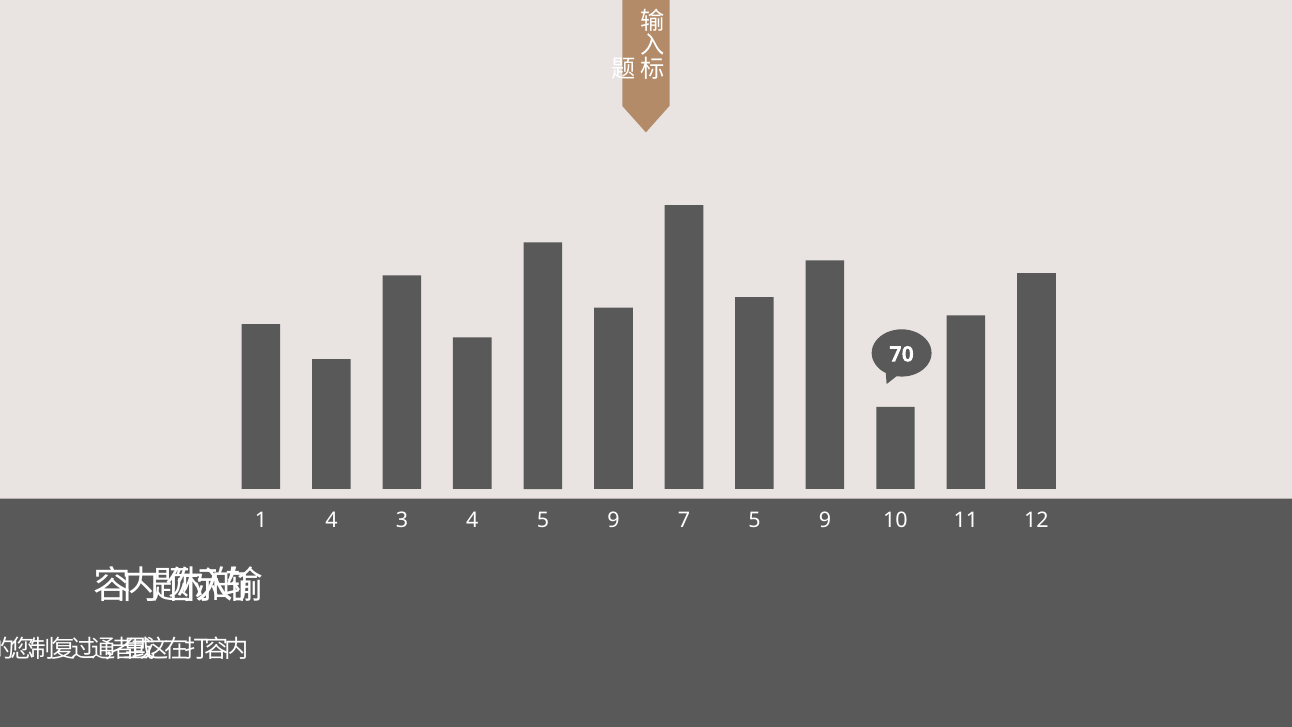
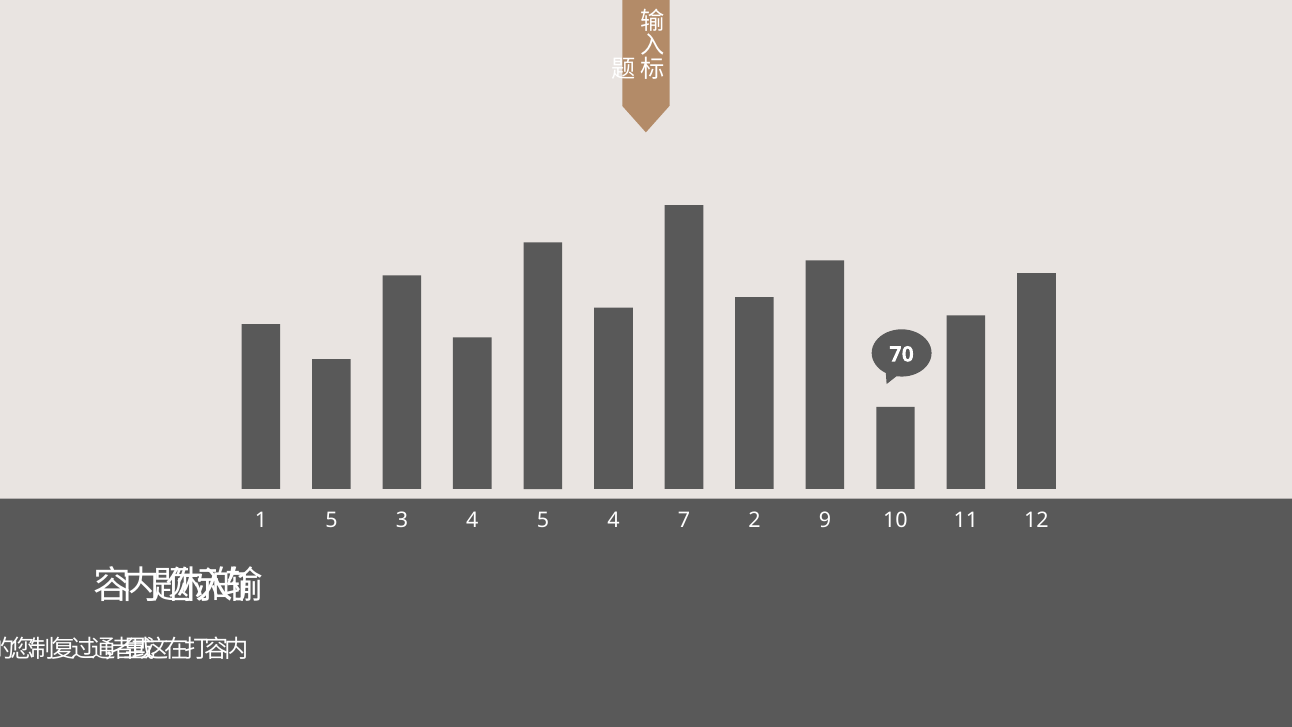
1 4: 4 -> 5
4 5 9: 9 -> 4
7 5: 5 -> 2
